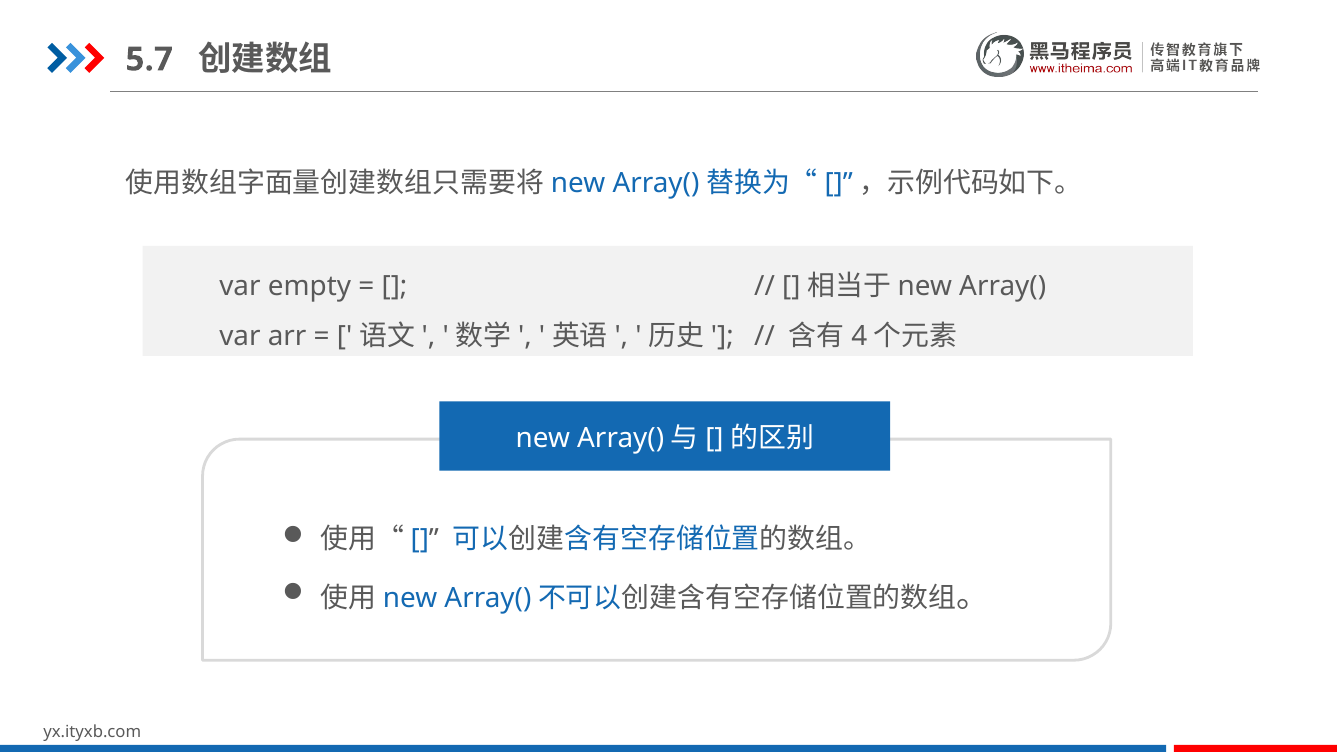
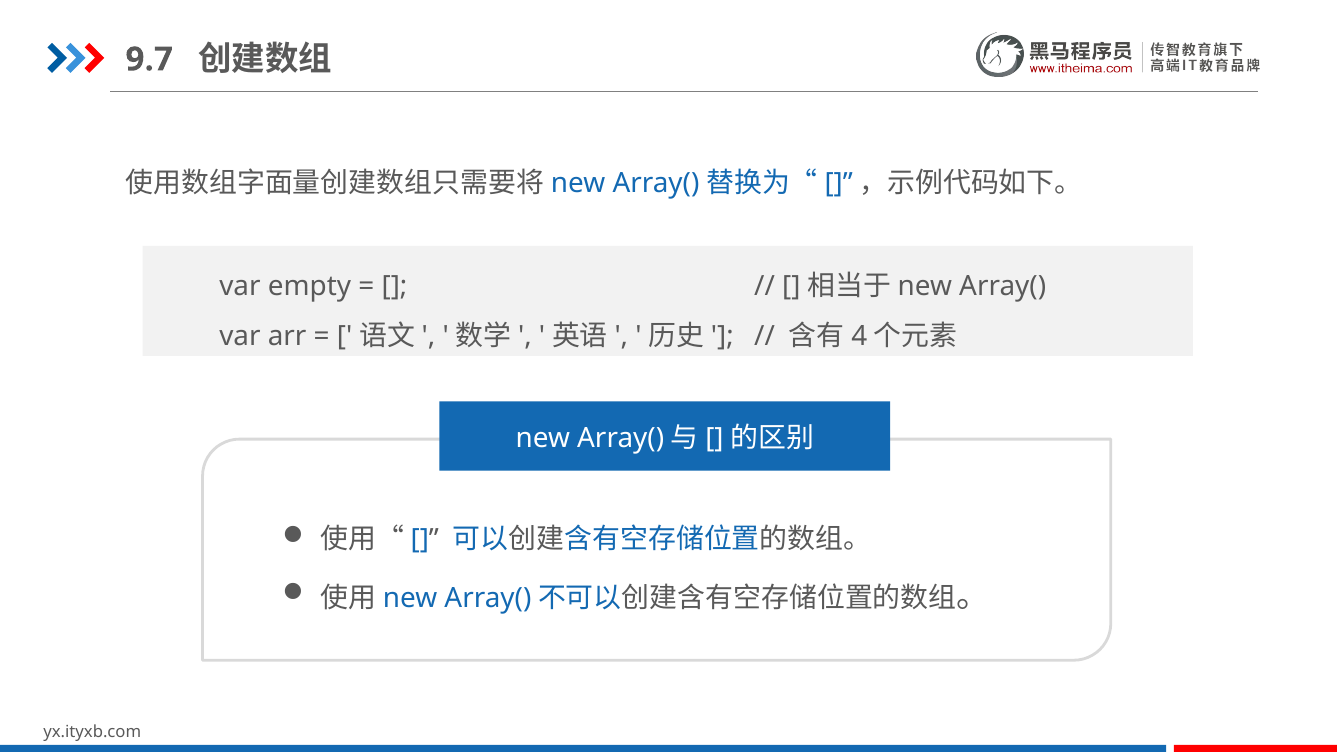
5.7: 5.7 -> 9.7
